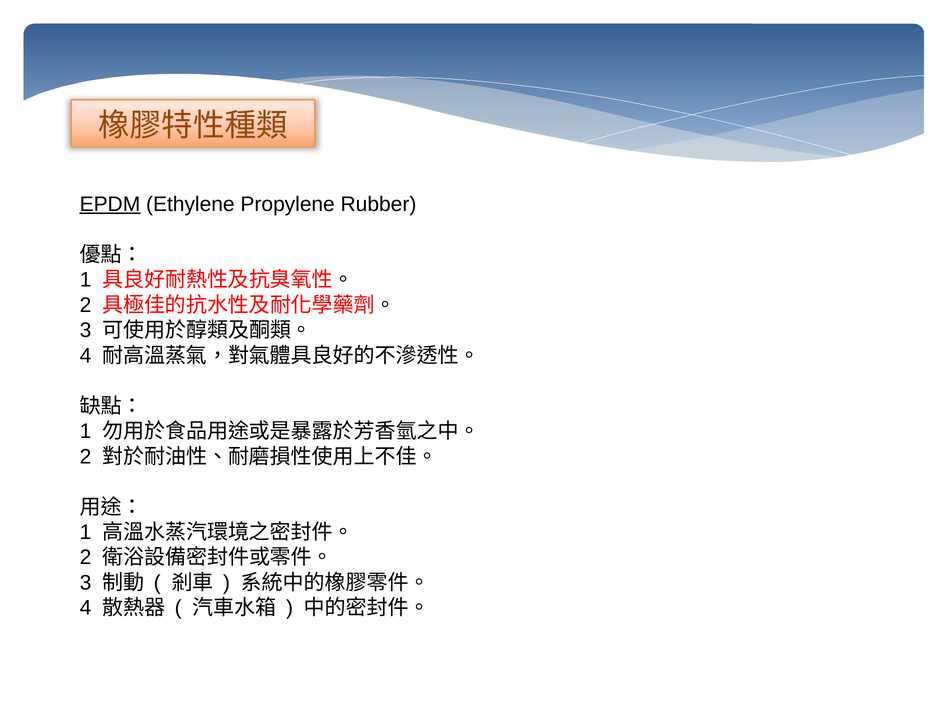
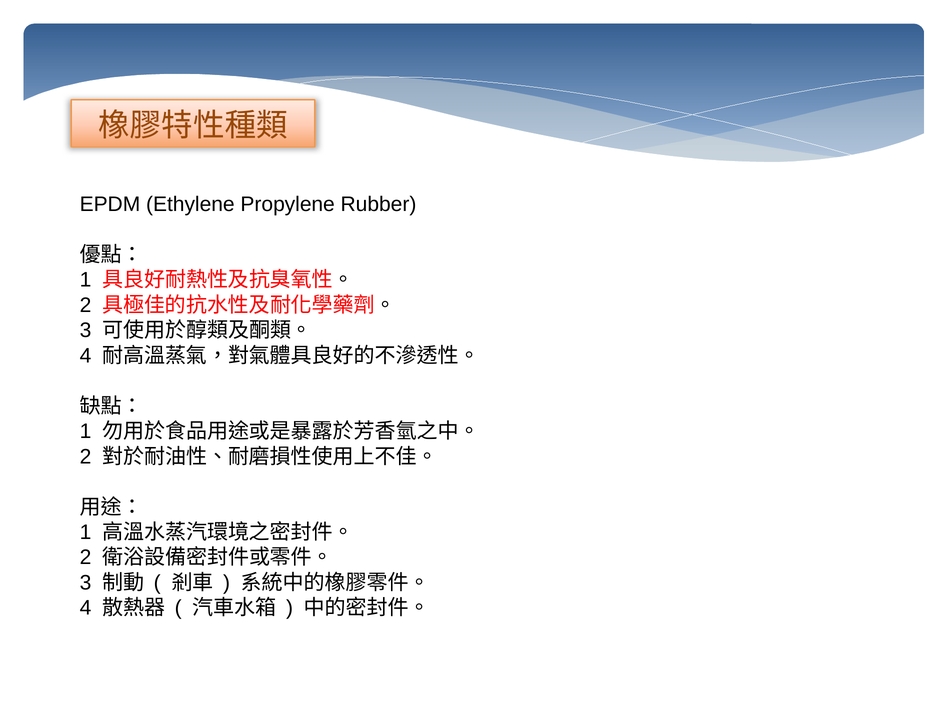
EPDM underline: present -> none
